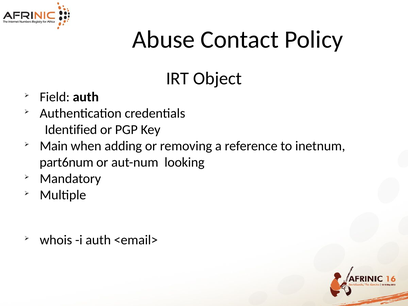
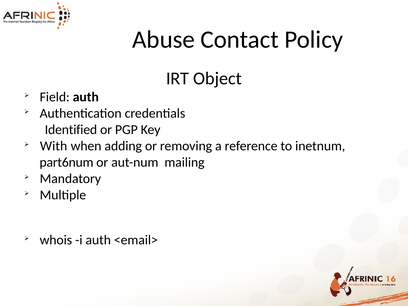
Main: Main -> With
looking: looking -> mailing
